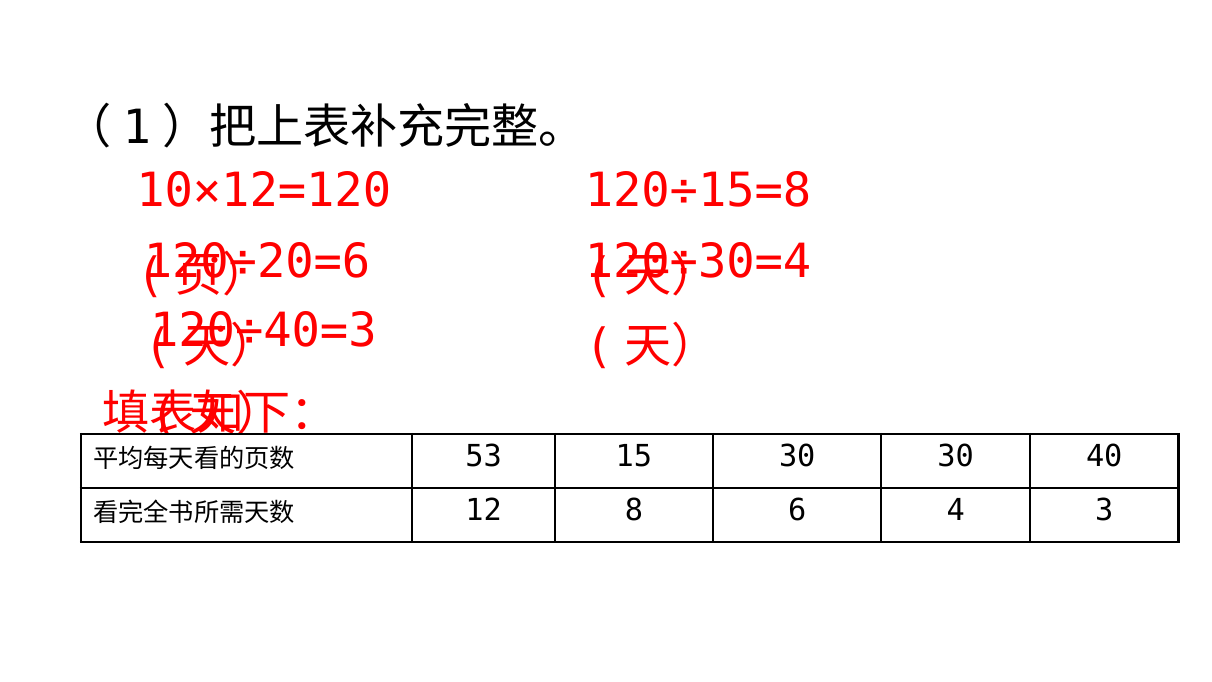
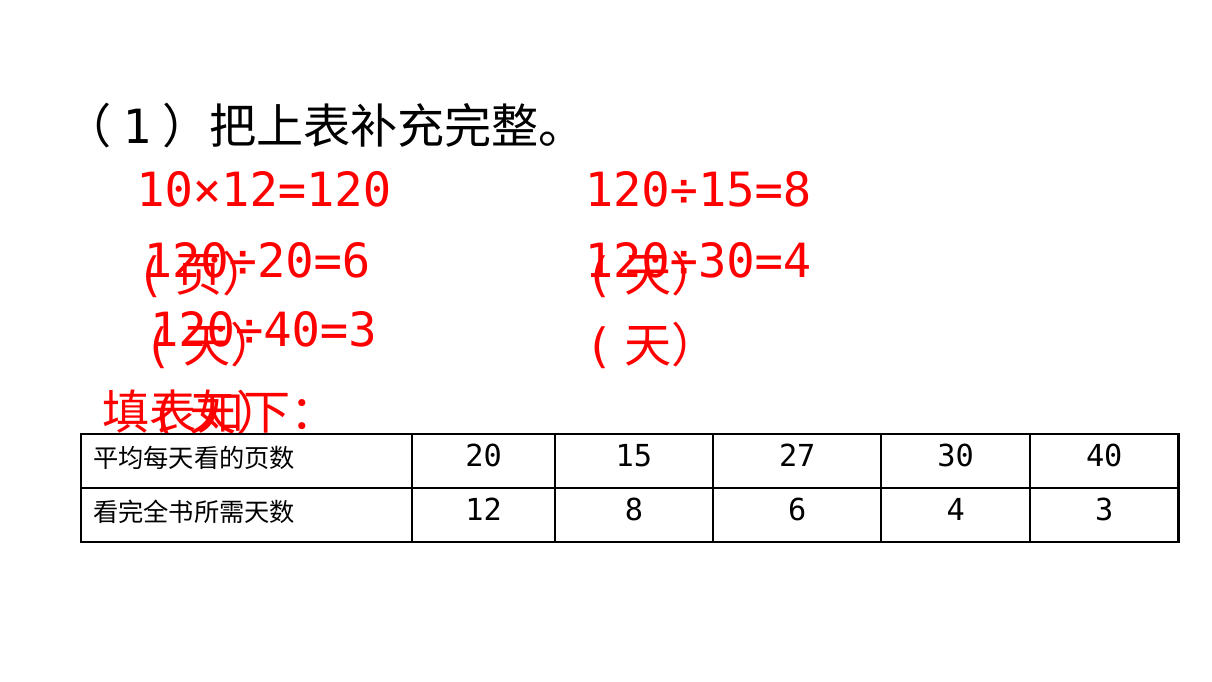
53: 53 -> 20
15 30: 30 -> 27
